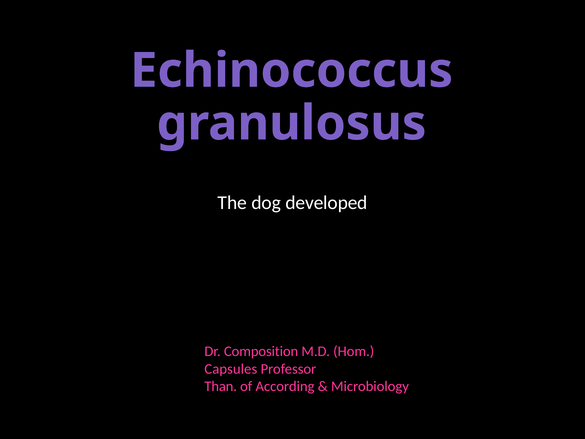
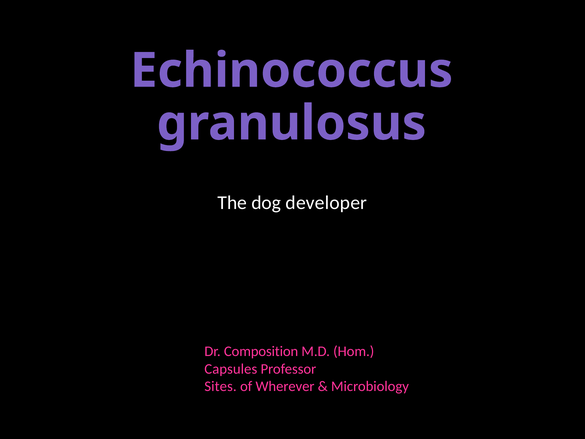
developed: developed -> developer
Than: Than -> Sites
According: According -> Wherever
